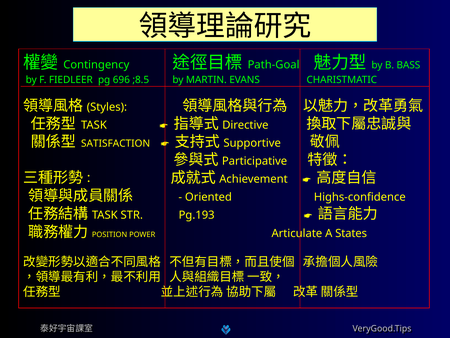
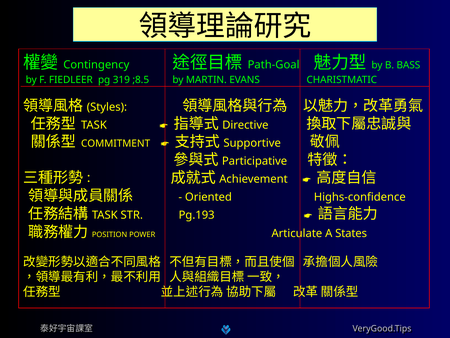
696: 696 -> 319
SATISFACTION: SATISFACTION -> COMMITMENT
